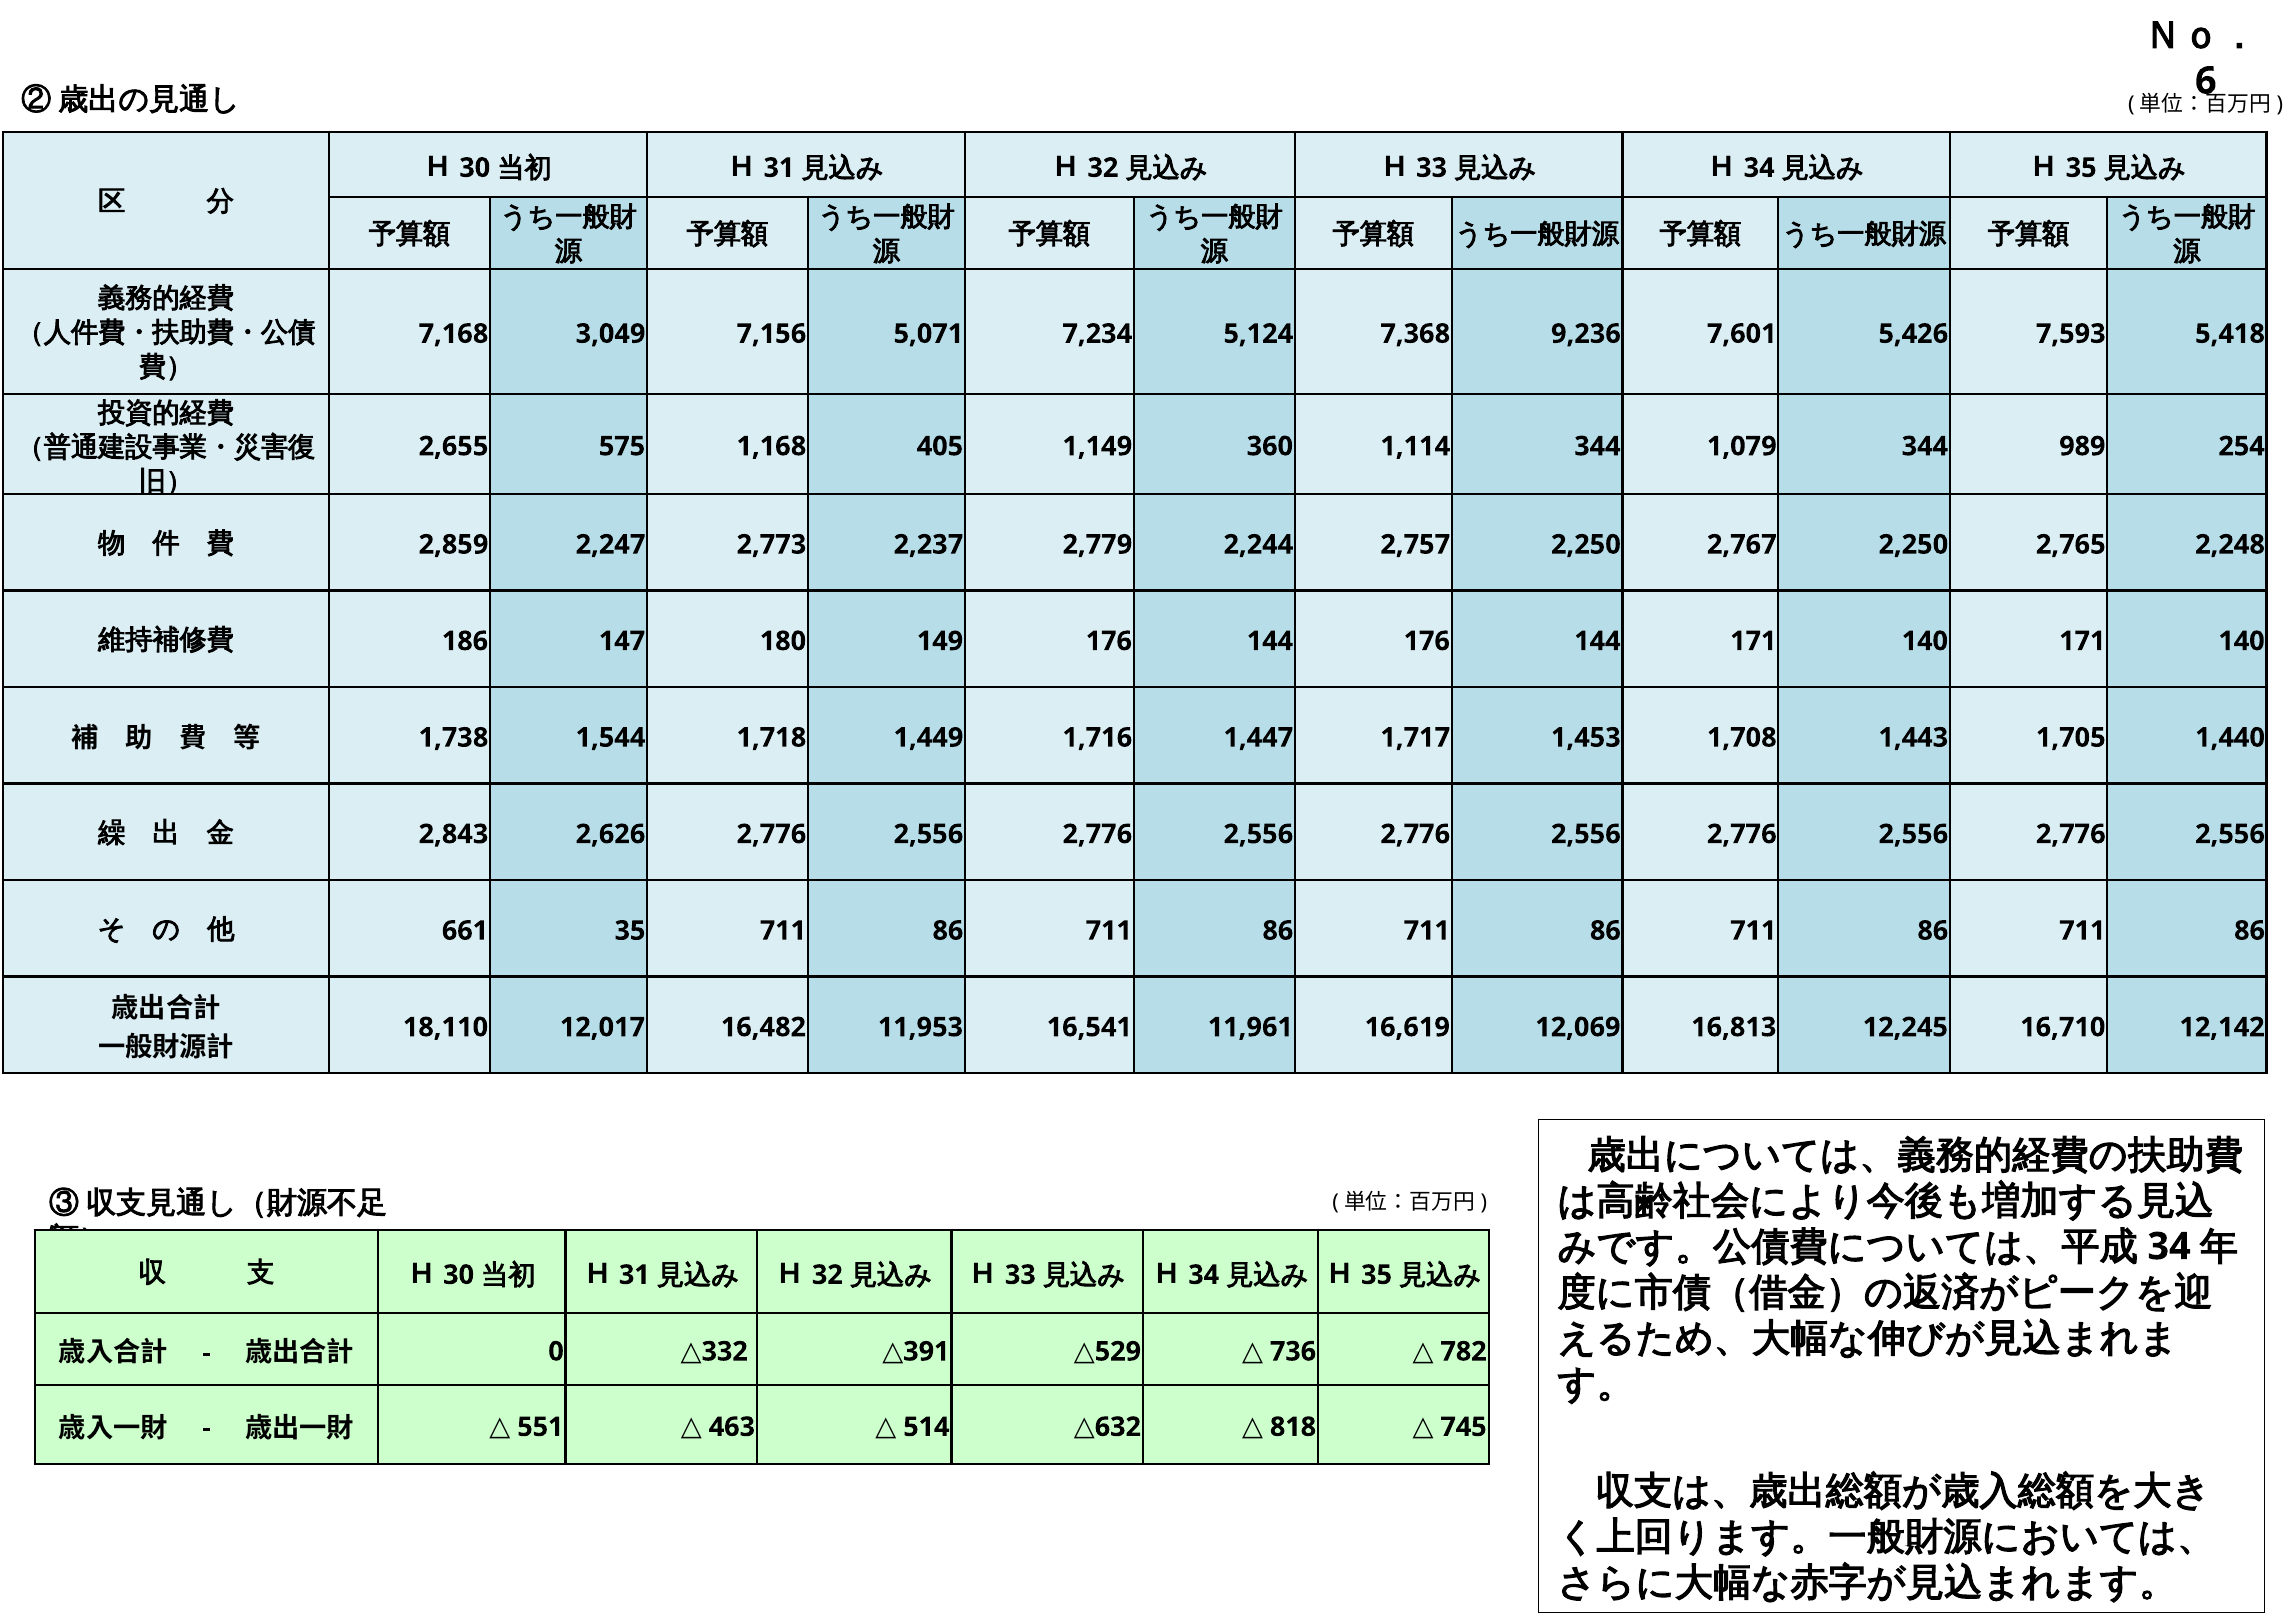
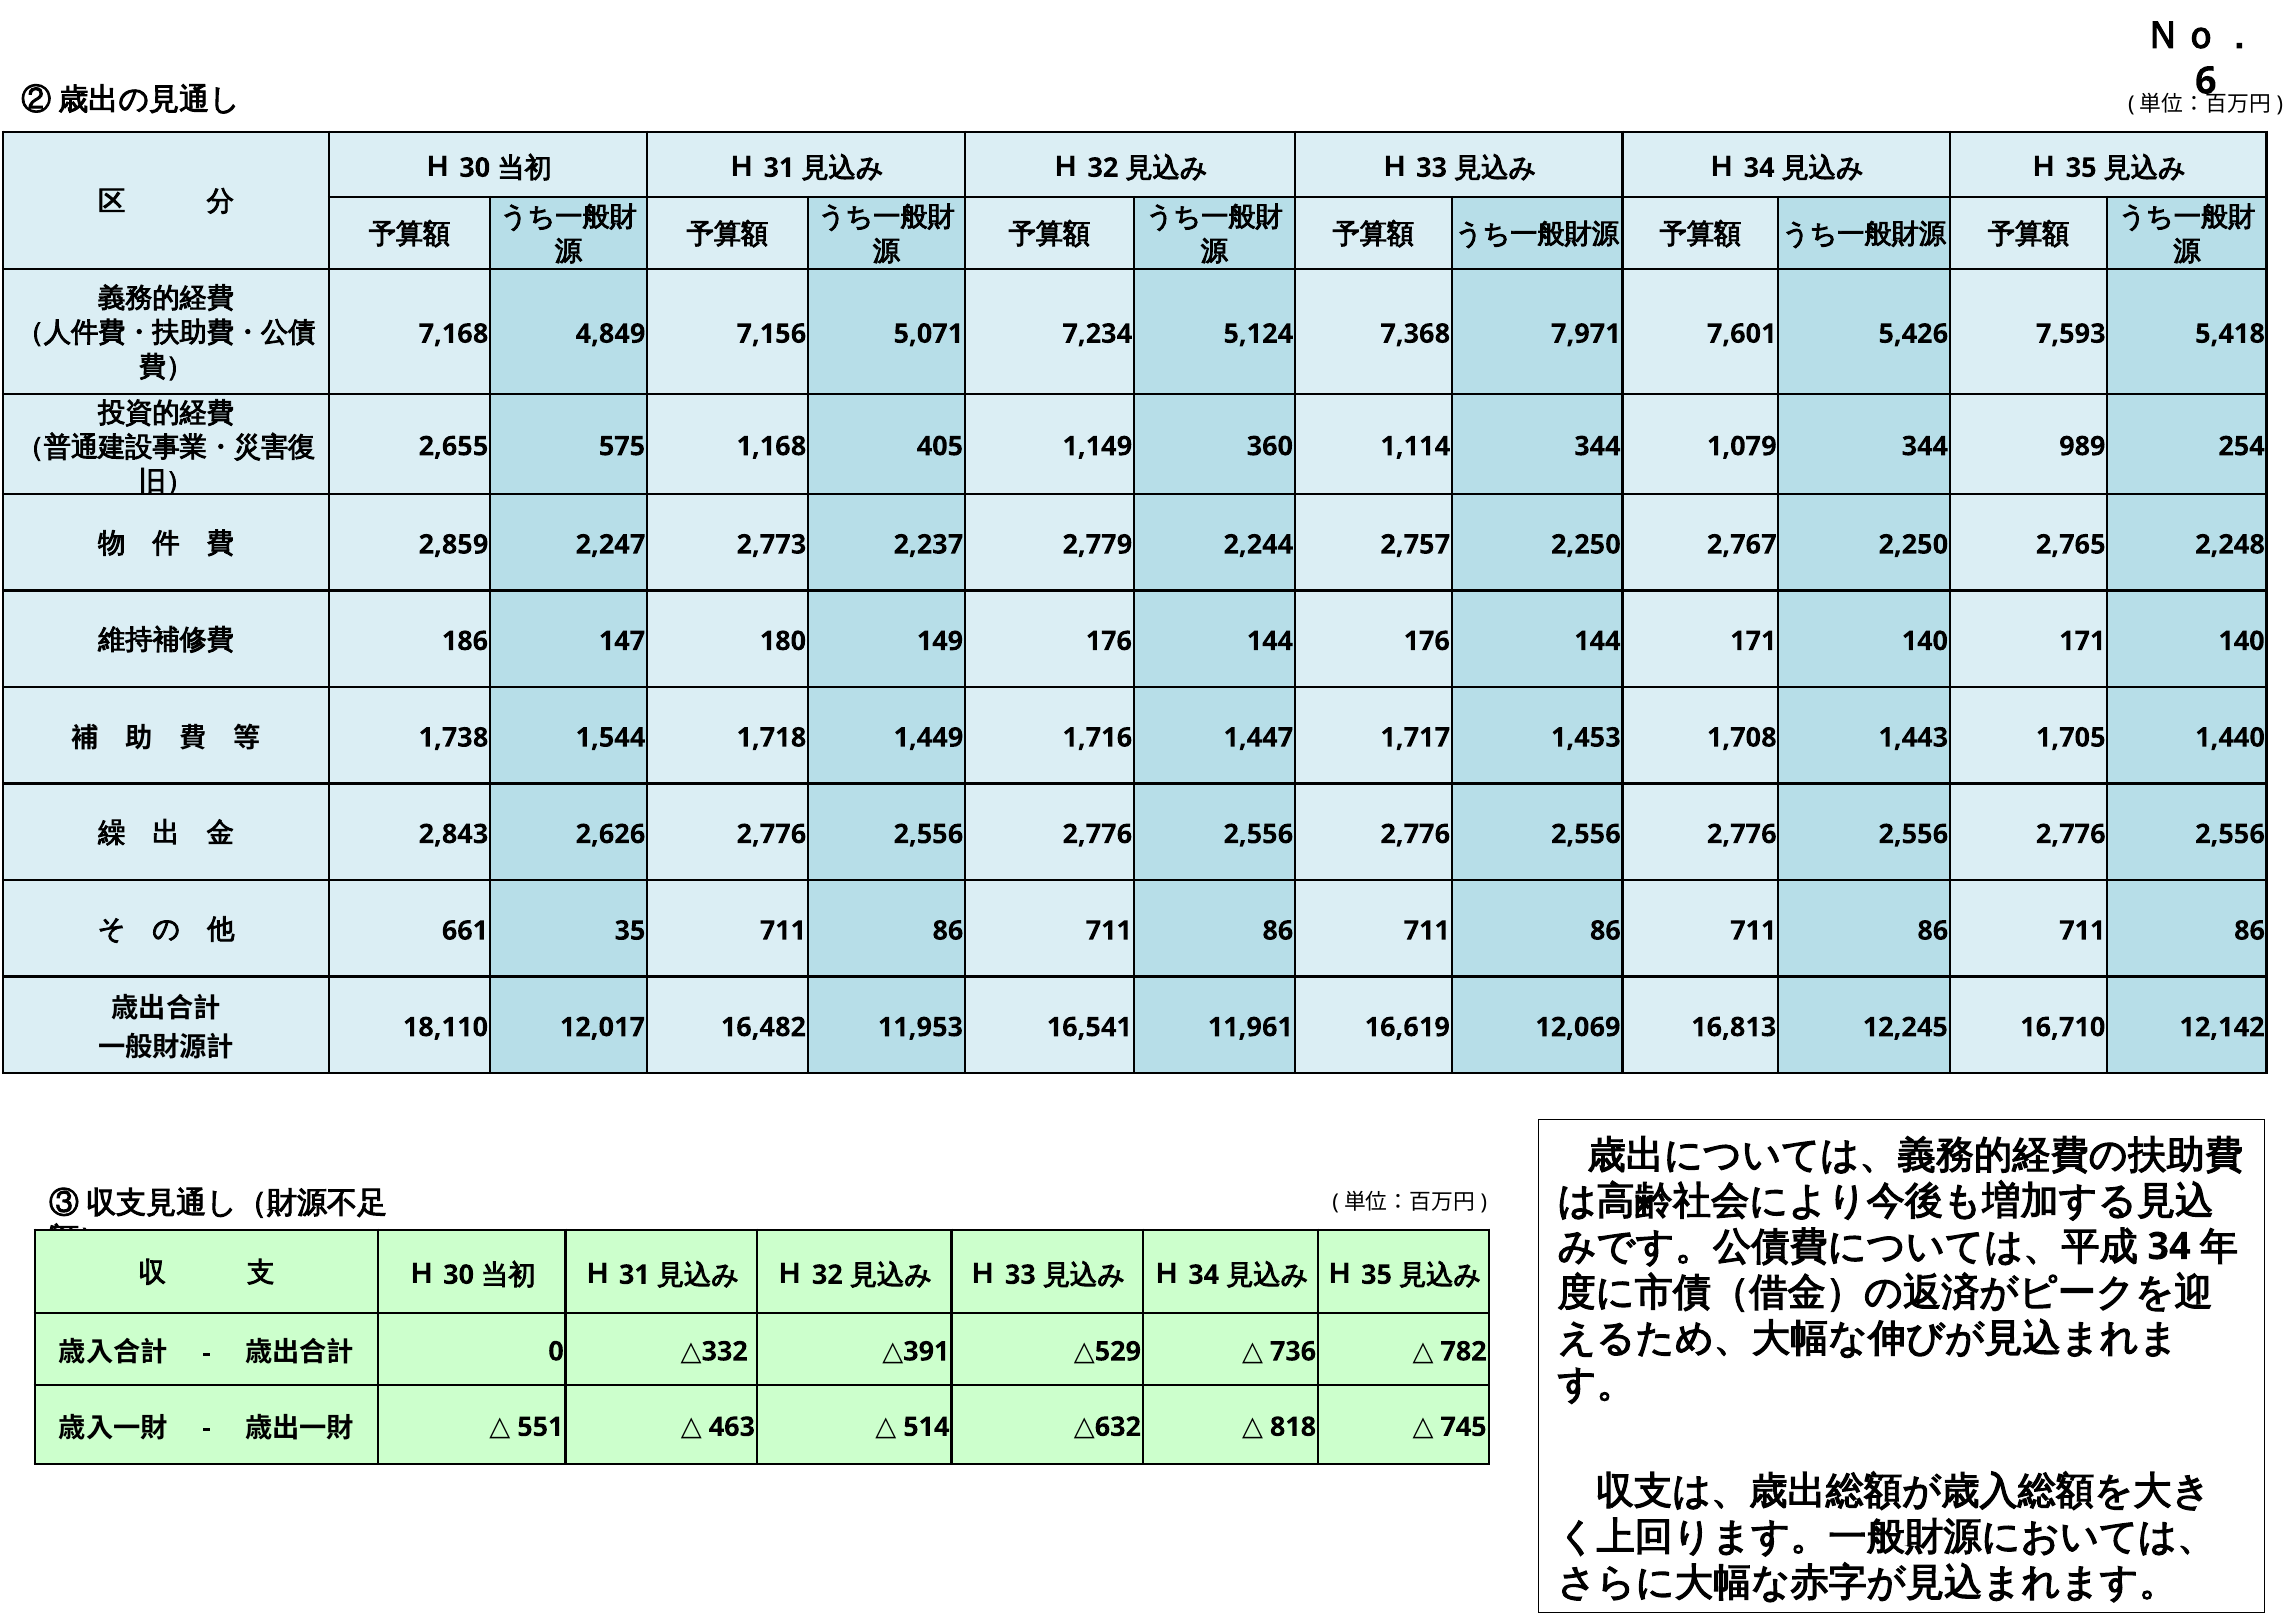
3,049: 3,049 -> 4,849
9,236: 9,236 -> 7,971
